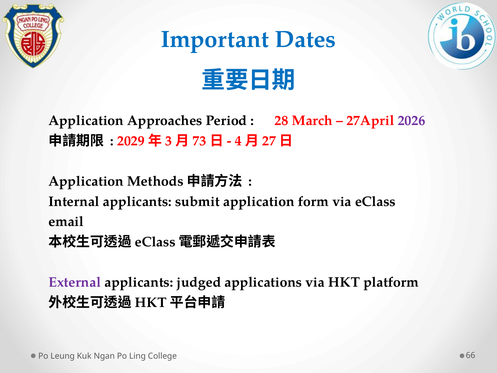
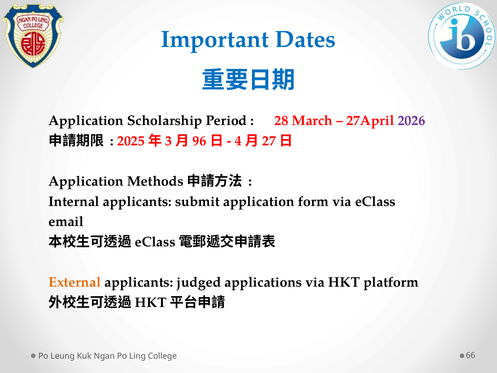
Approaches: Approaches -> Scholarship
2029: 2029 -> 2025
73: 73 -> 96
External colour: purple -> orange
